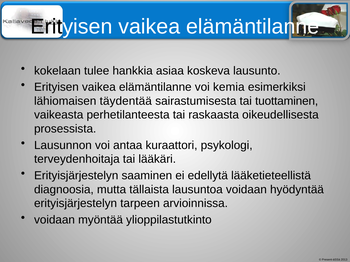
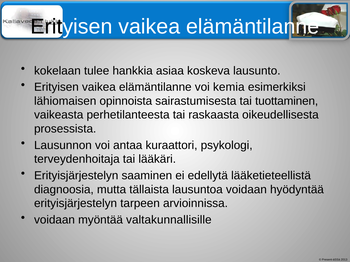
täydentää: täydentää -> opinnoista
ylioppilastutkinto: ylioppilastutkinto -> valtakunnallisille
